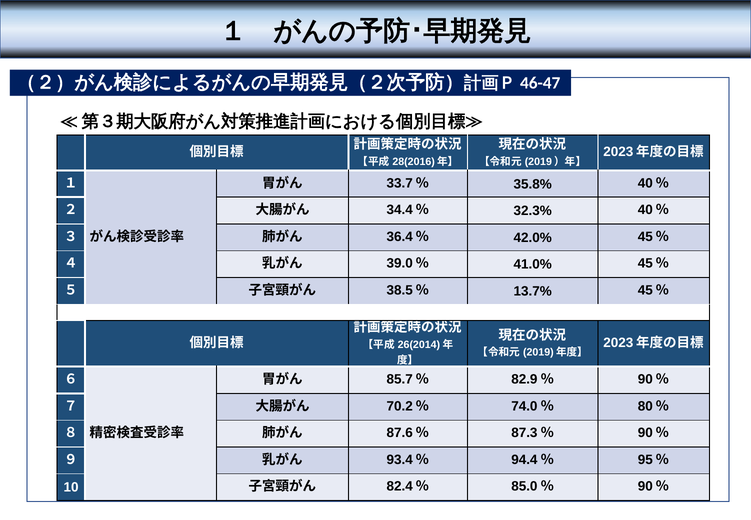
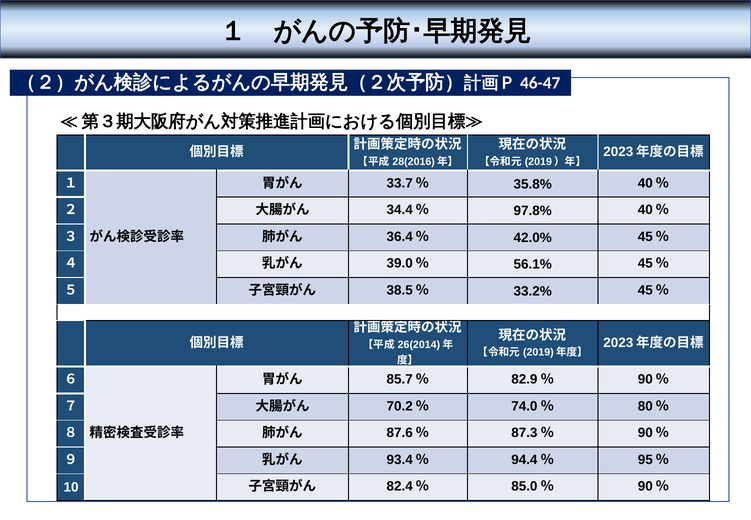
32.3%: 32.3% -> 97.8%
41.0%: 41.0% -> 56.1%
13.7%: 13.7% -> 33.2%
